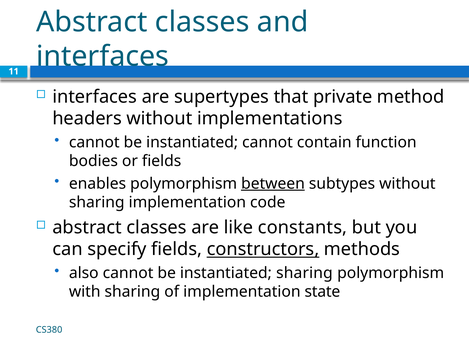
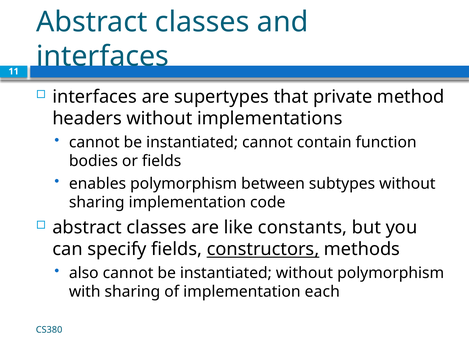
between underline: present -> none
instantiated sharing: sharing -> without
state: state -> each
